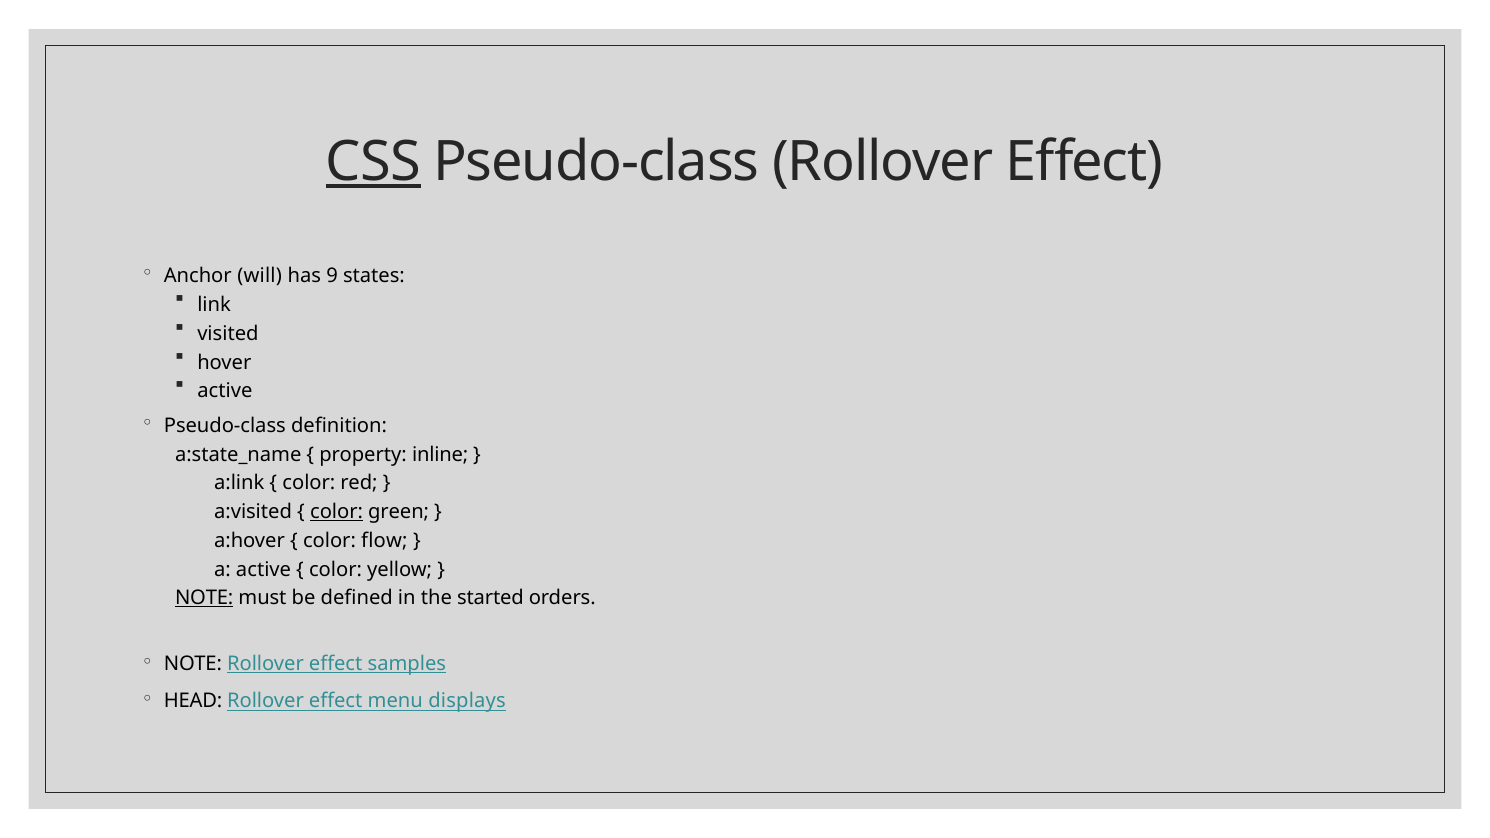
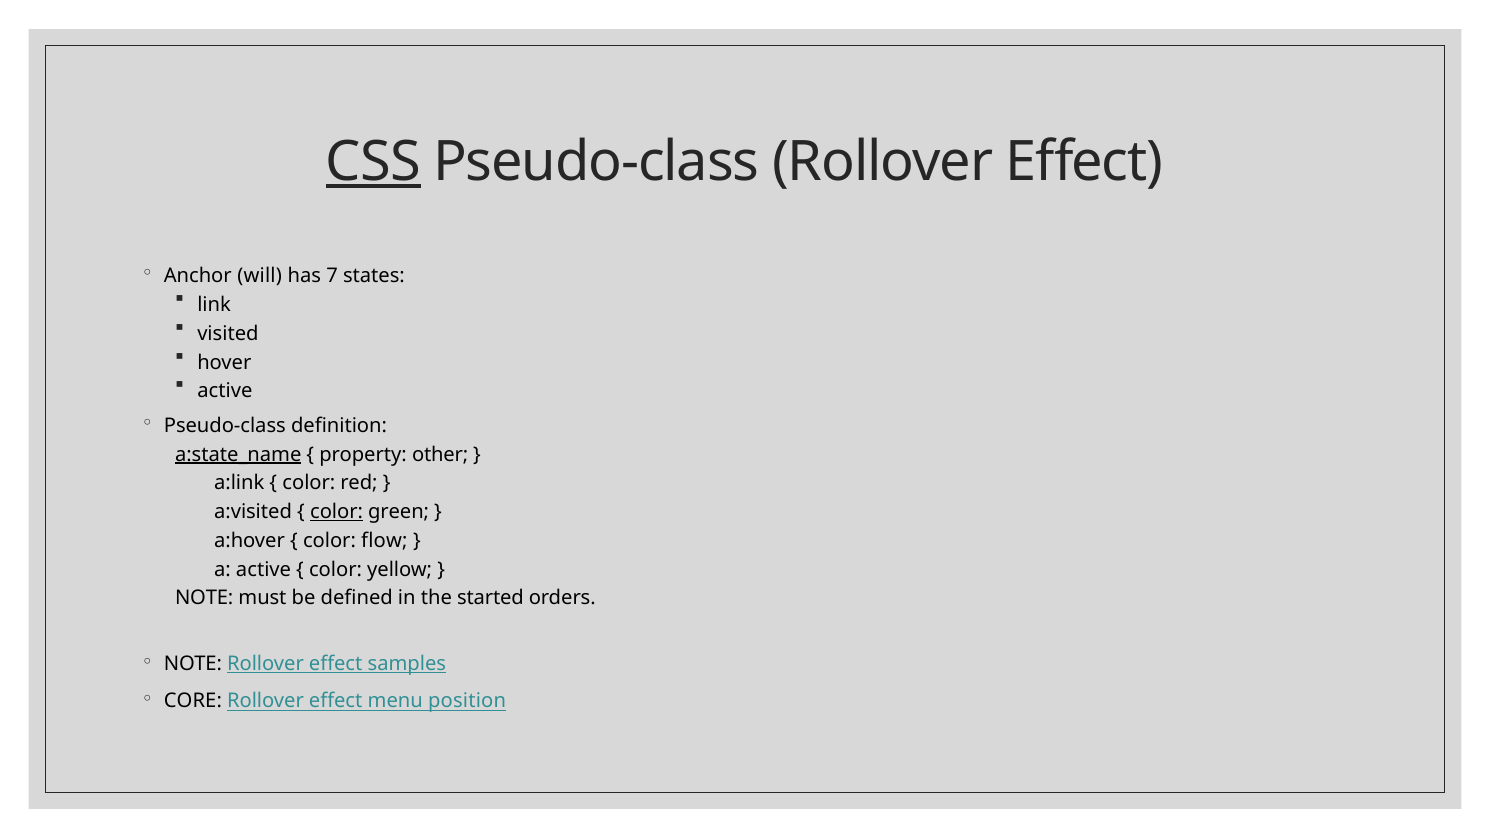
9: 9 -> 7
a:state_name underline: none -> present
inline: inline -> other
NOTE at (204, 598) underline: present -> none
HEAD: HEAD -> CORE
displays: displays -> position
